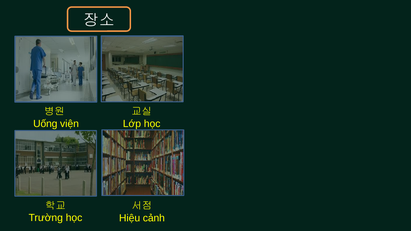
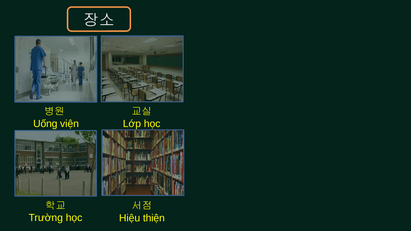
cảnh: cảnh -> thiện
